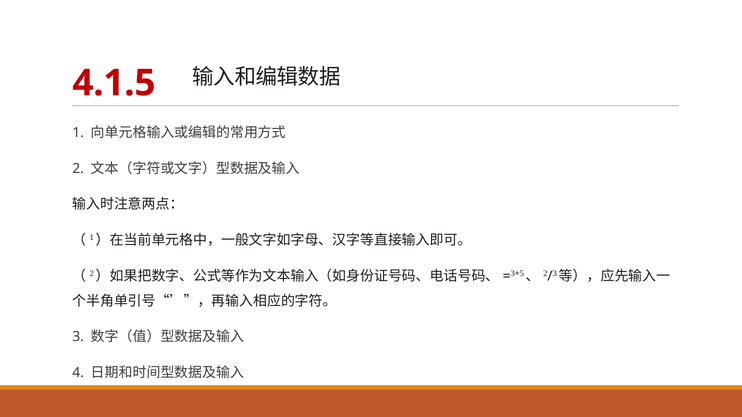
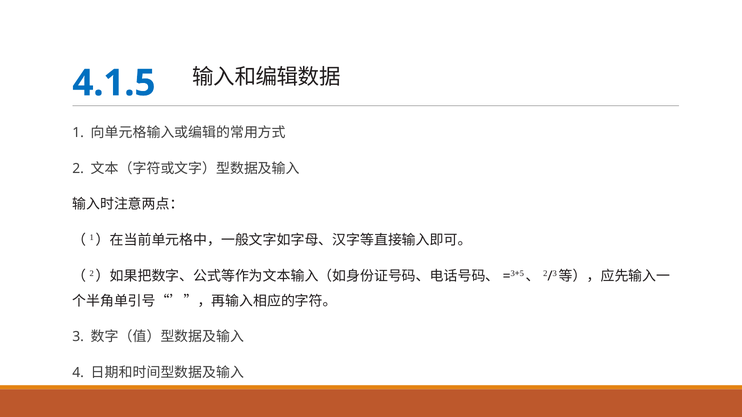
4.1.5 colour: red -> blue
